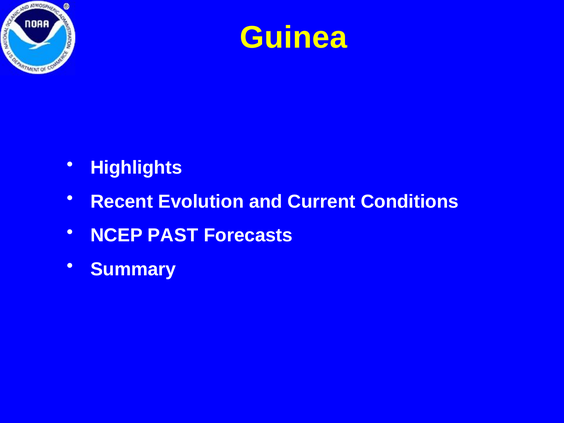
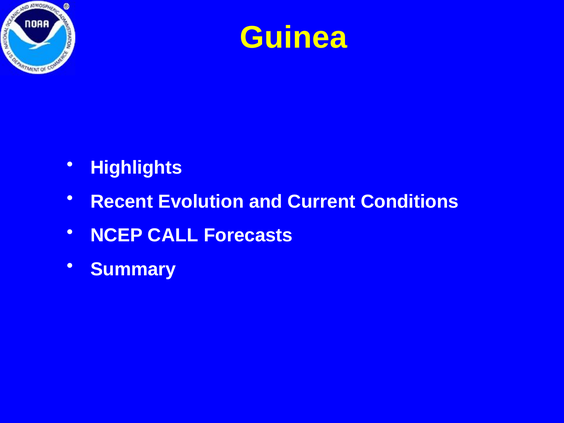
PAST: PAST -> CALL
